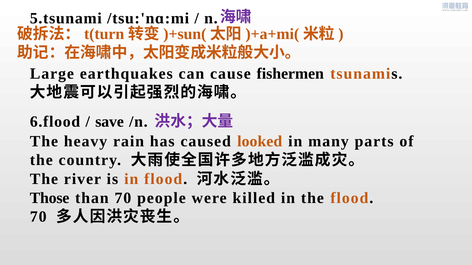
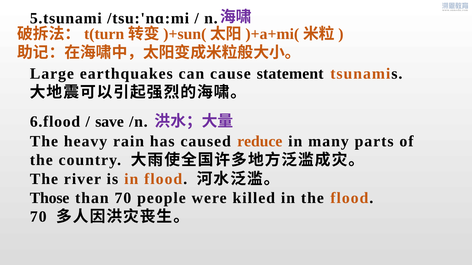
fishermen: fishermen -> statement
looked: looked -> reduce
